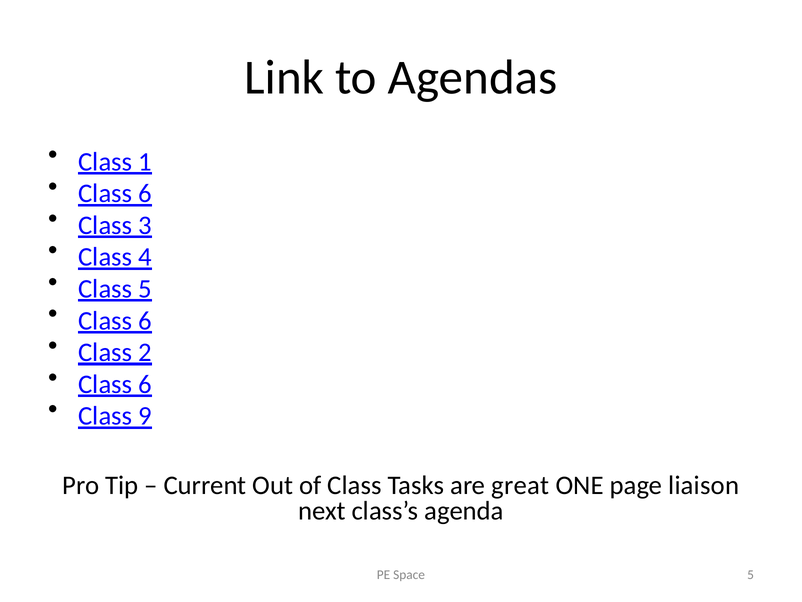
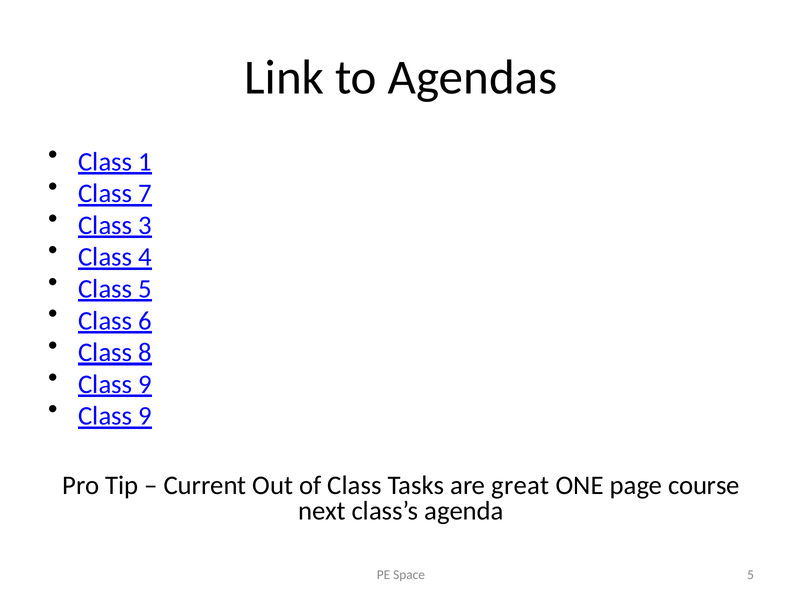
6 at (145, 193): 6 -> 7
2: 2 -> 8
6 at (145, 384): 6 -> 9
liaison: liaison -> course
